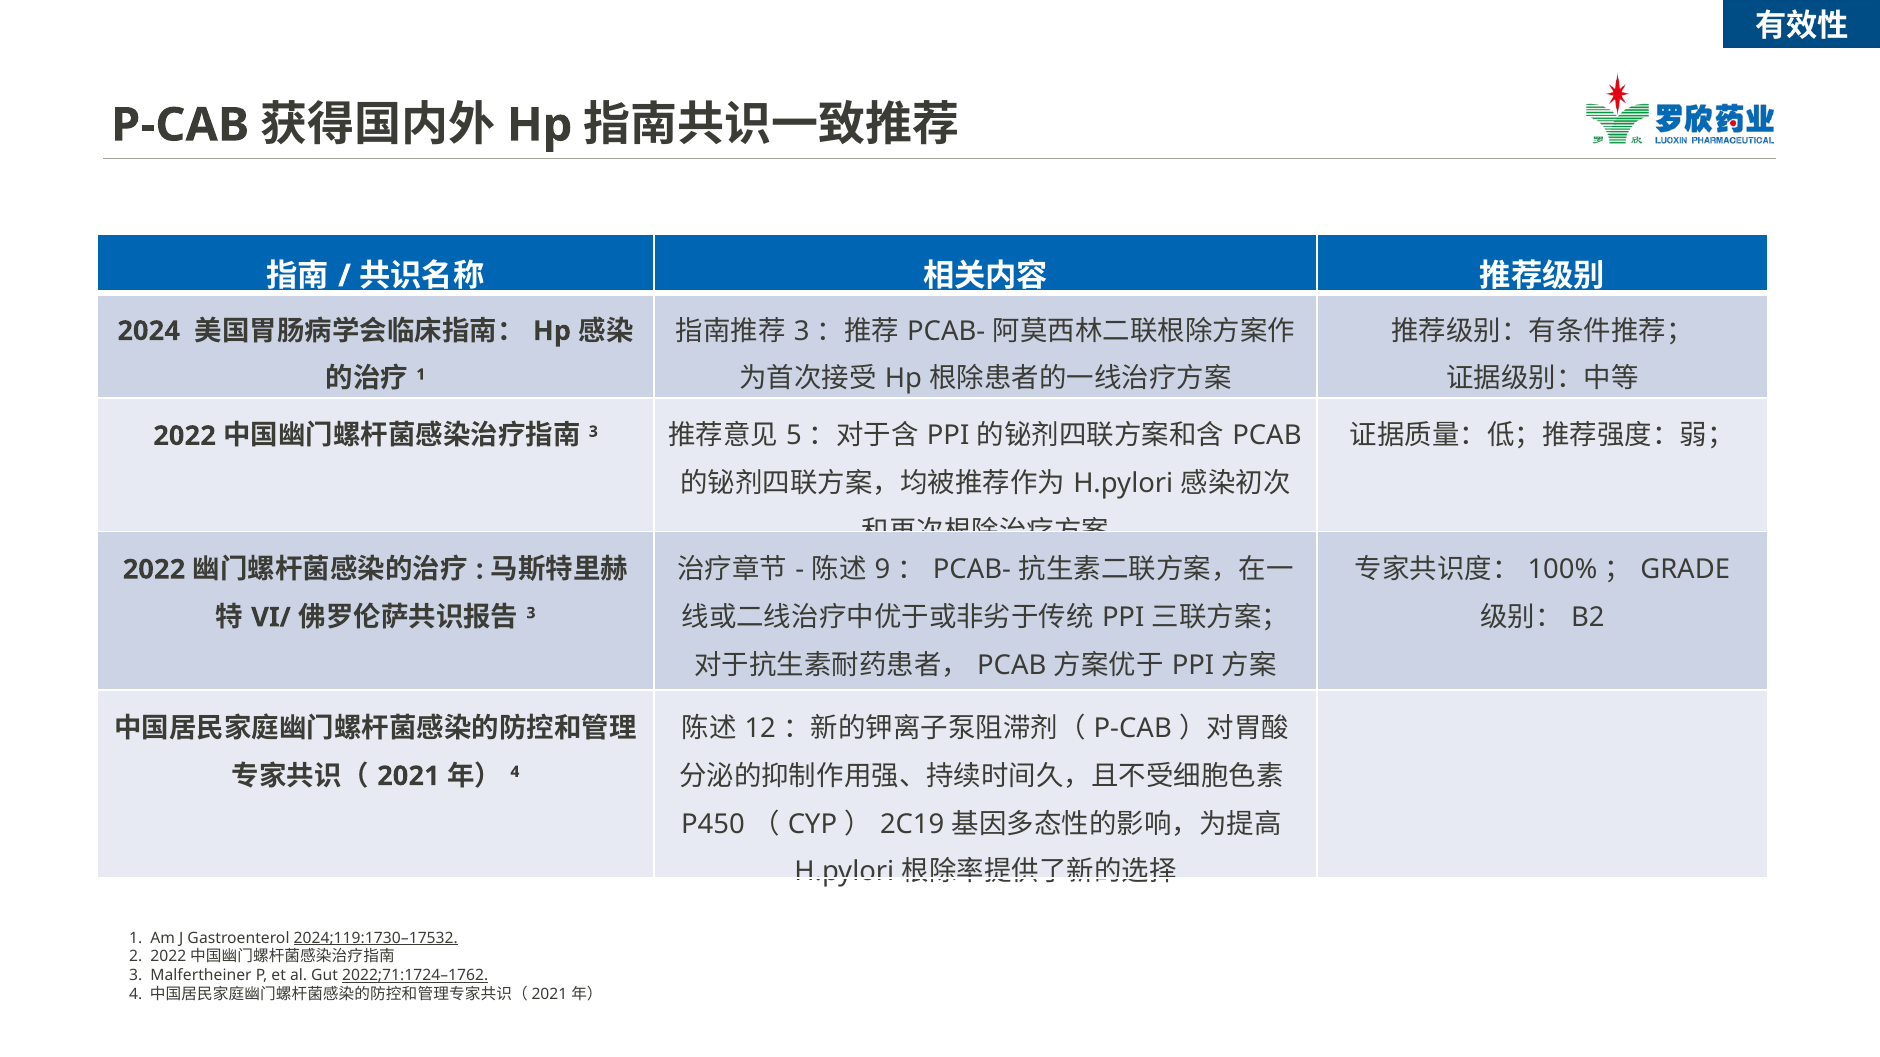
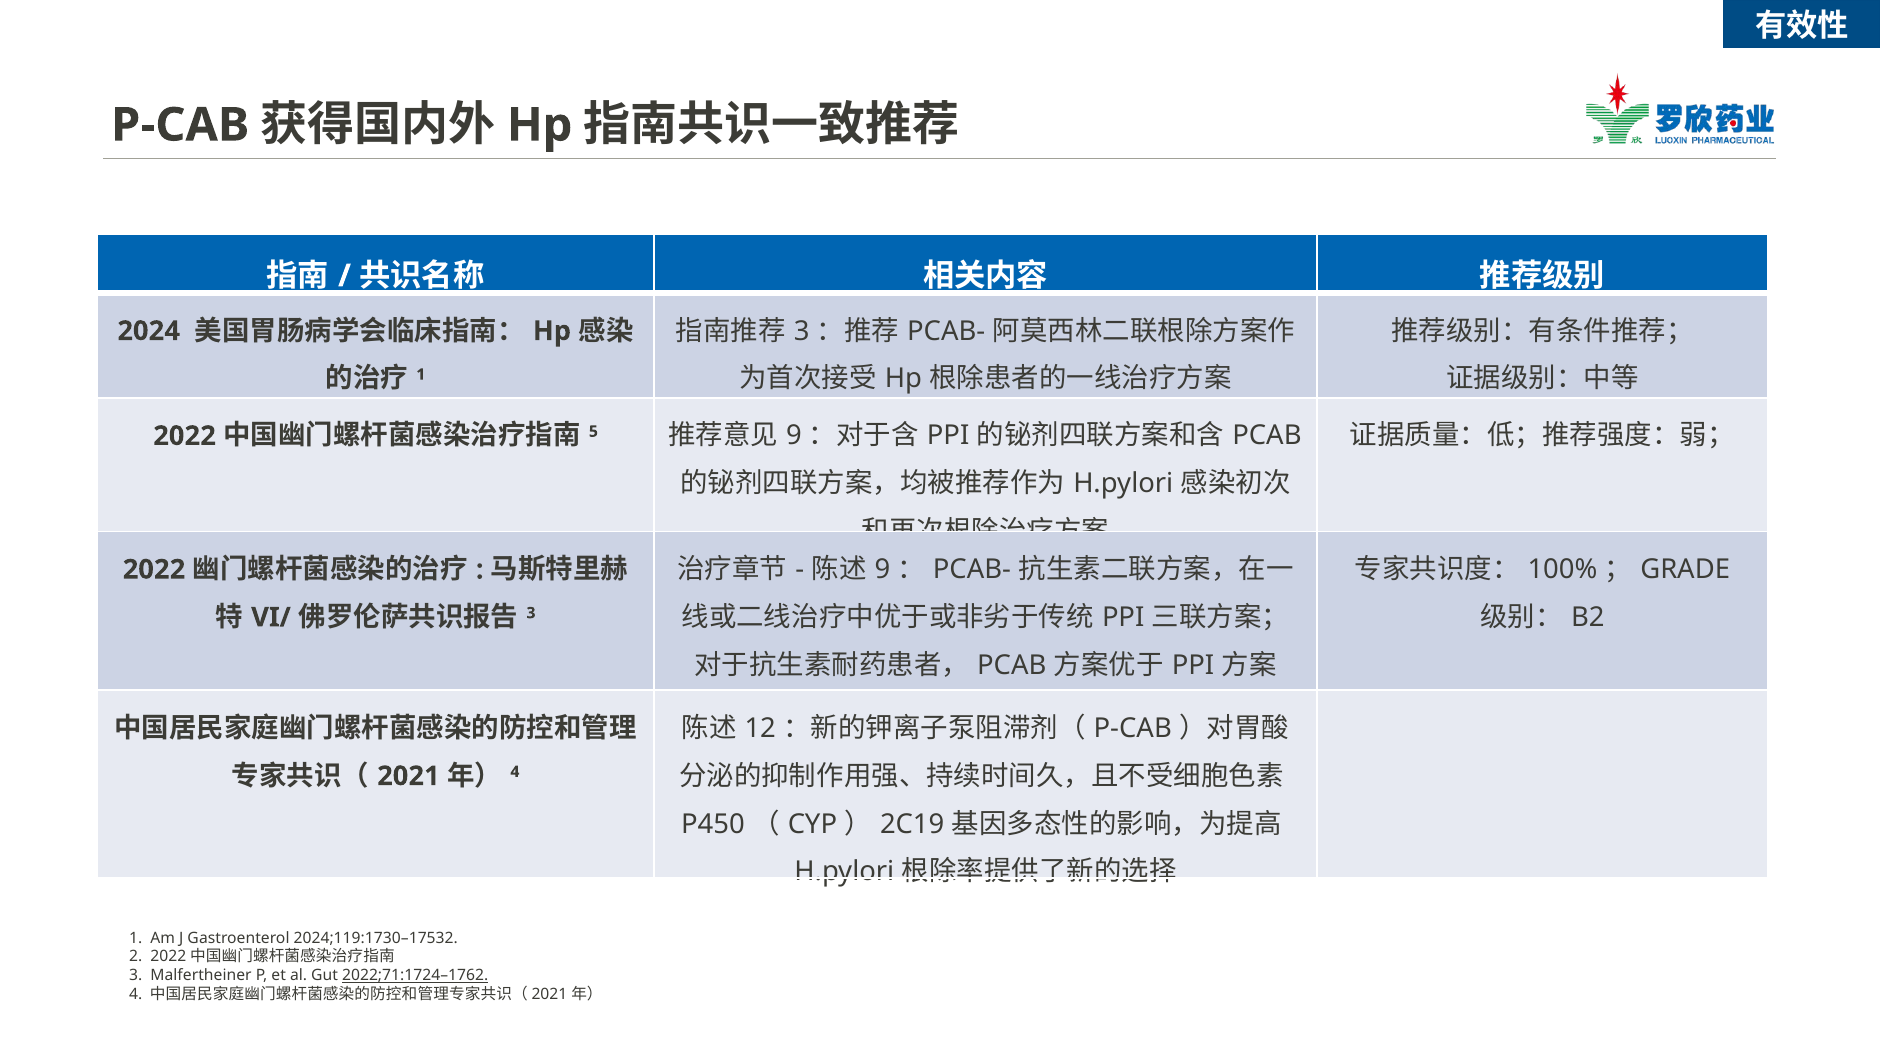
3 at (593, 432): 3 -> 5
5 at (794, 436): 5 -> 9
2024;119:1730–17532 underline: present -> none
